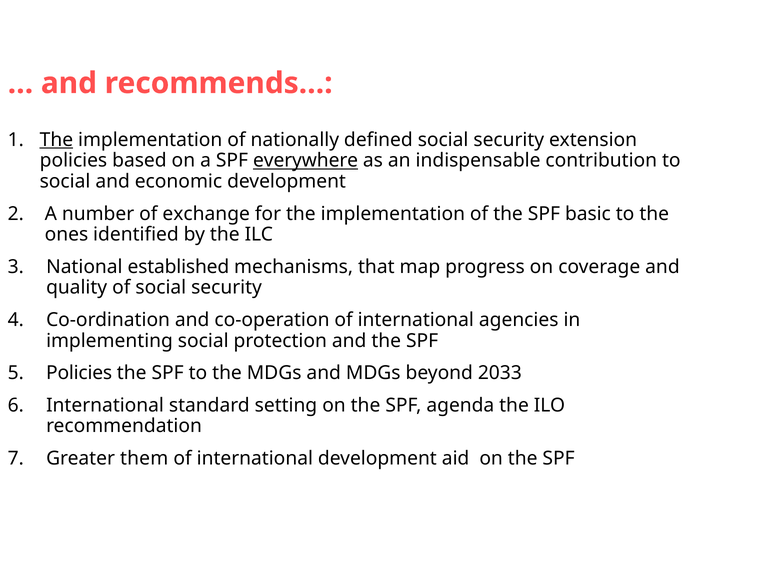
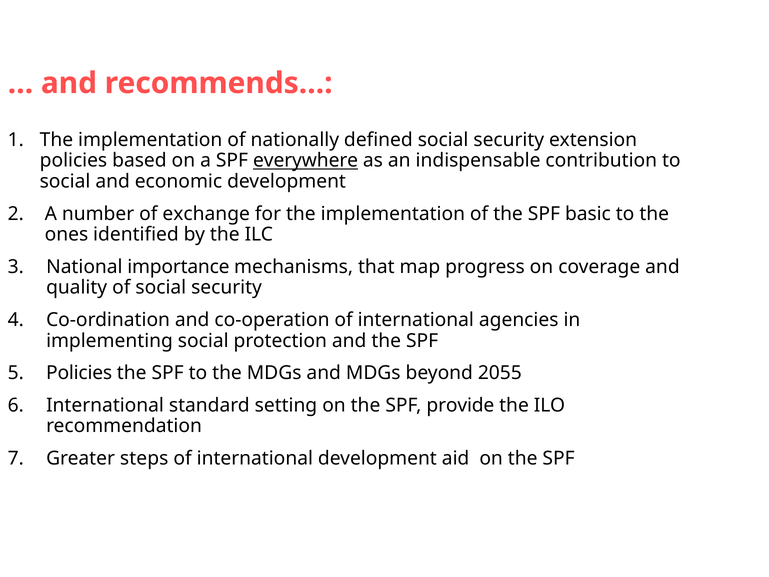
The at (56, 140) underline: present -> none
established: established -> importance
2033: 2033 -> 2055
agenda: agenda -> provide
them: them -> steps
